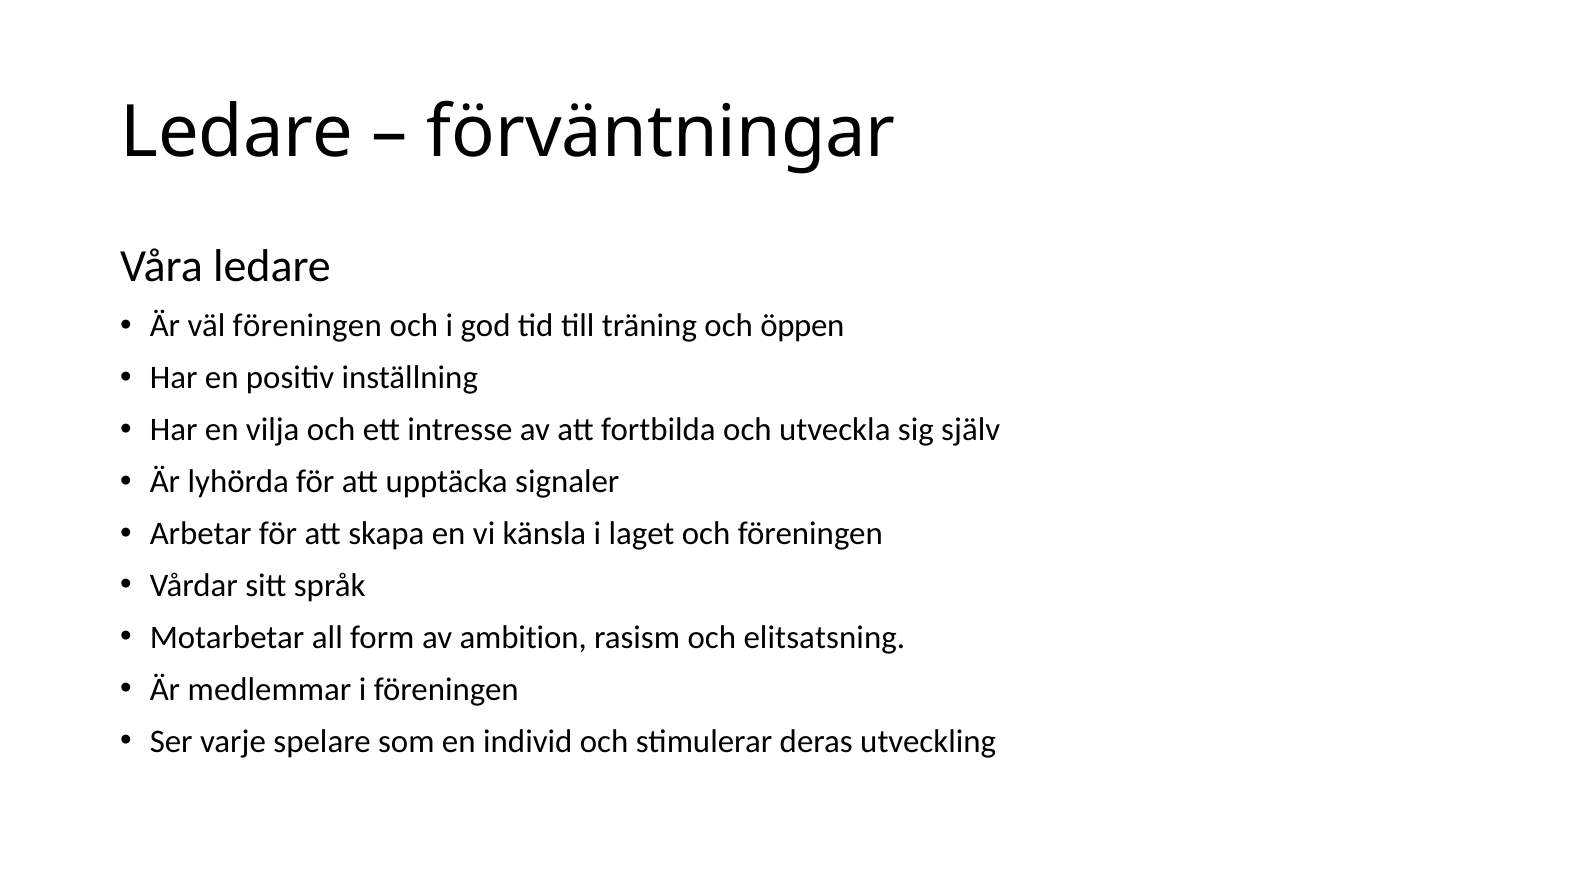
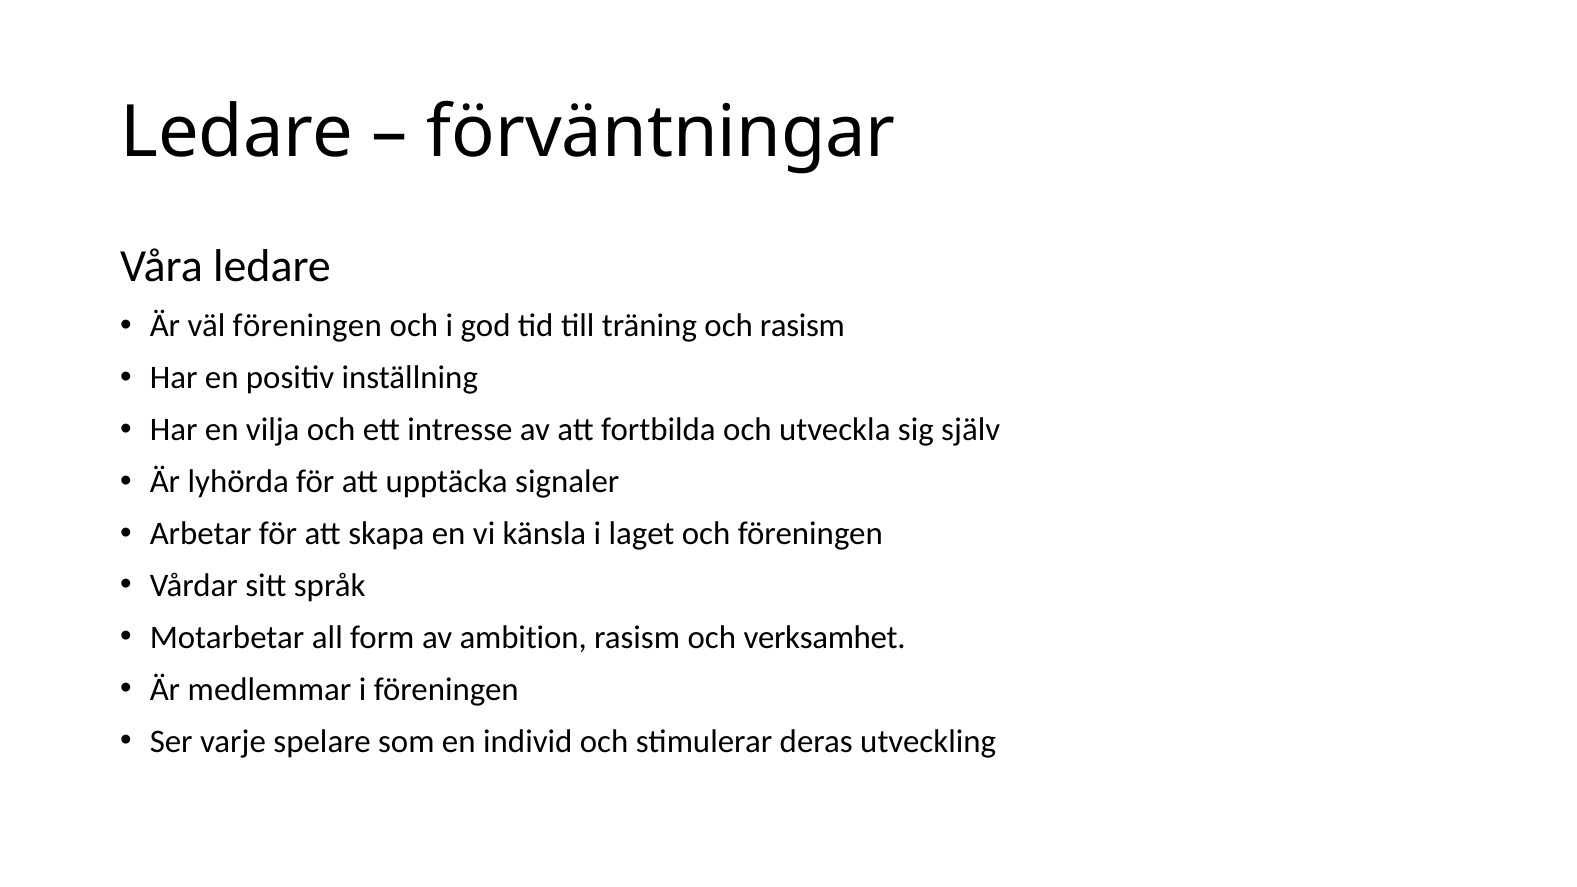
och öppen: öppen -> rasism
elitsatsning: elitsatsning -> verksamhet
